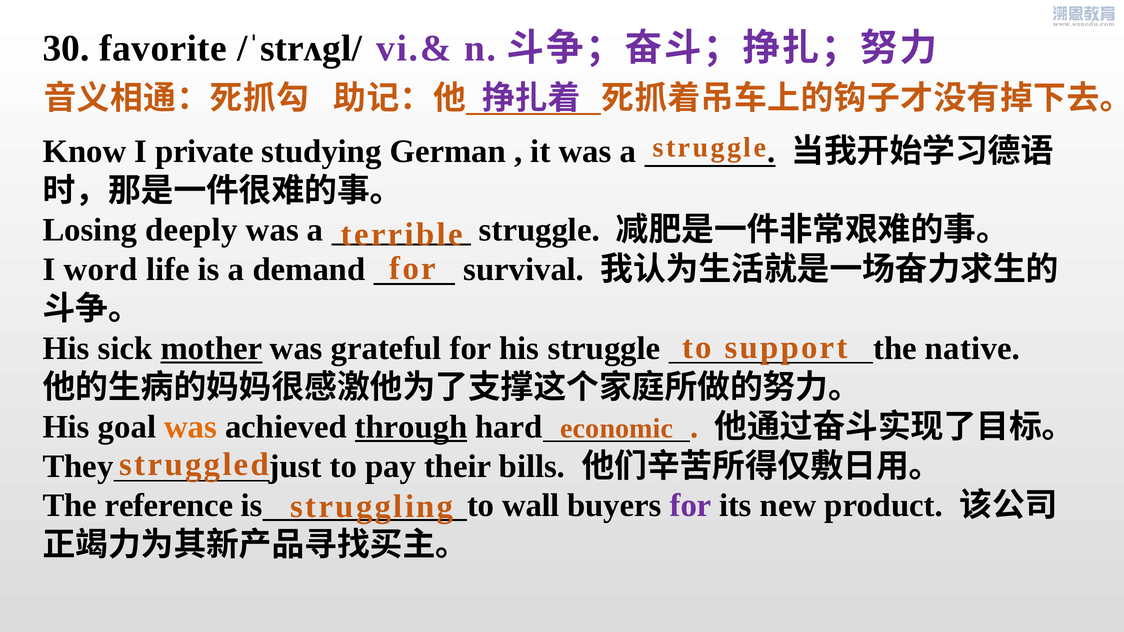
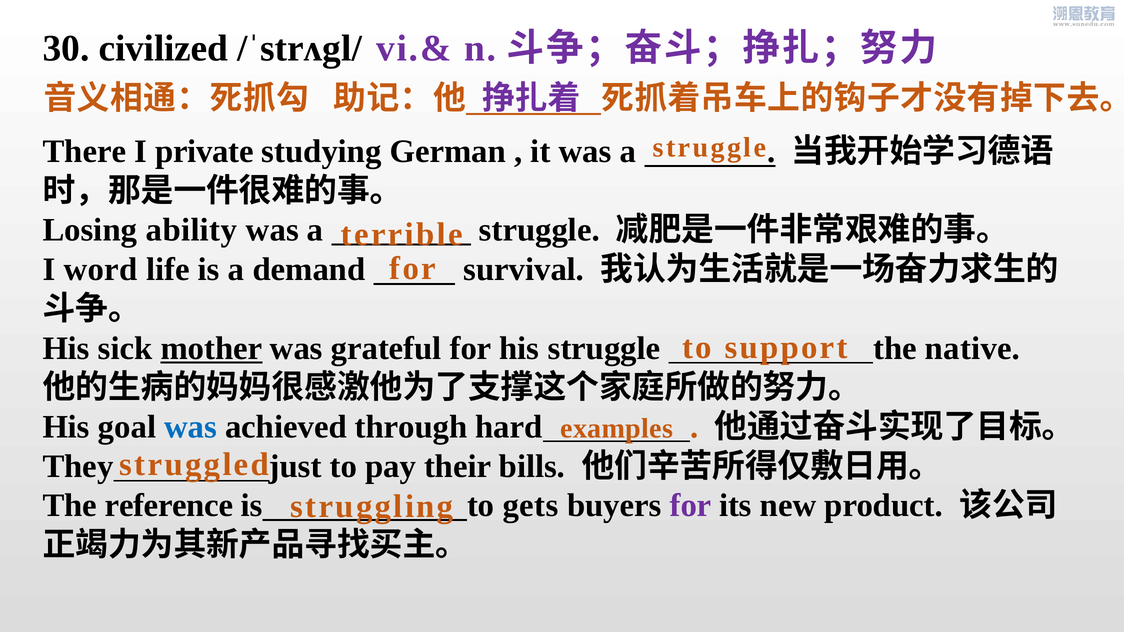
favorite: favorite -> civilized
Know: Know -> There
deeply: deeply -> ability
was at (191, 427) colour: orange -> blue
through underline: present -> none
economic: economic -> examples
wall: wall -> gets
